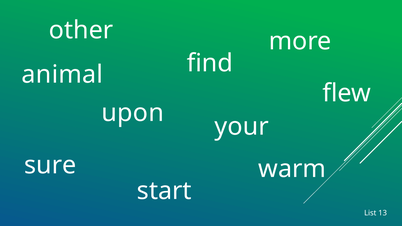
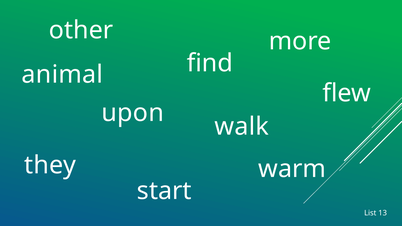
your: your -> walk
sure: sure -> they
